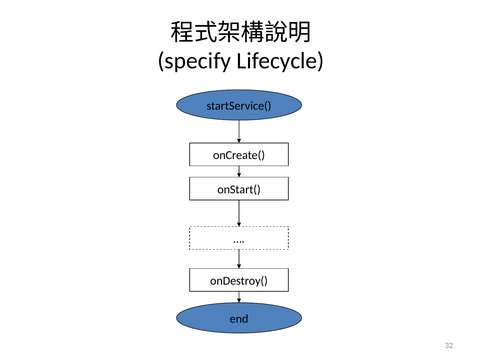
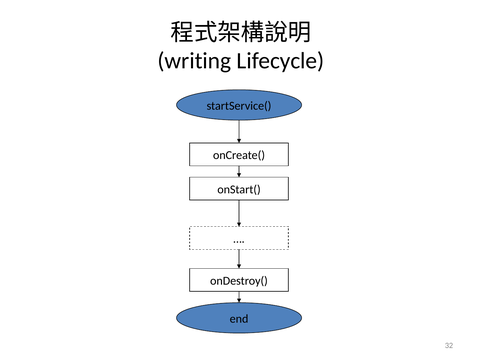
specify: specify -> writing
